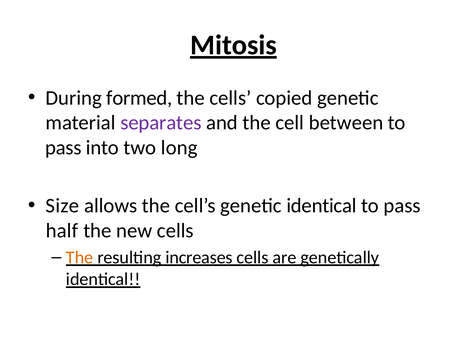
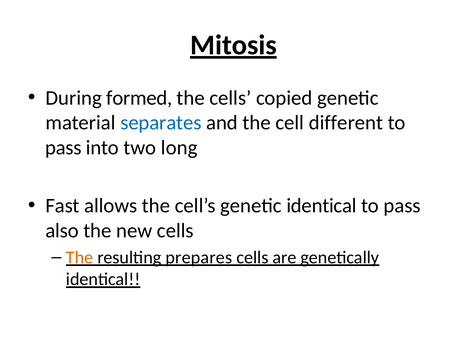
separates colour: purple -> blue
between: between -> different
Size: Size -> Fast
half: half -> also
increases: increases -> prepares
